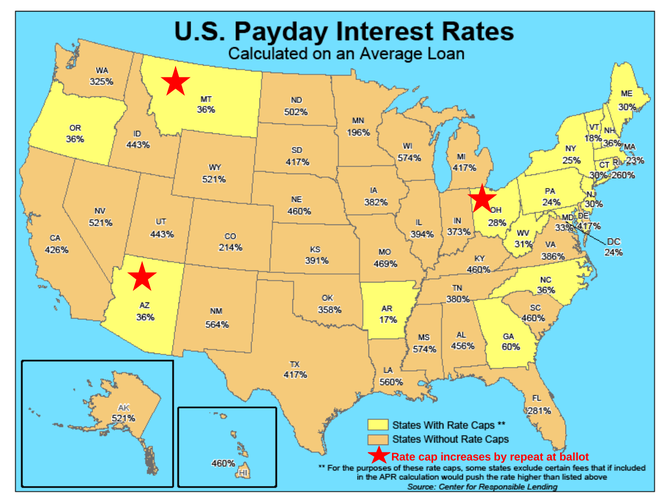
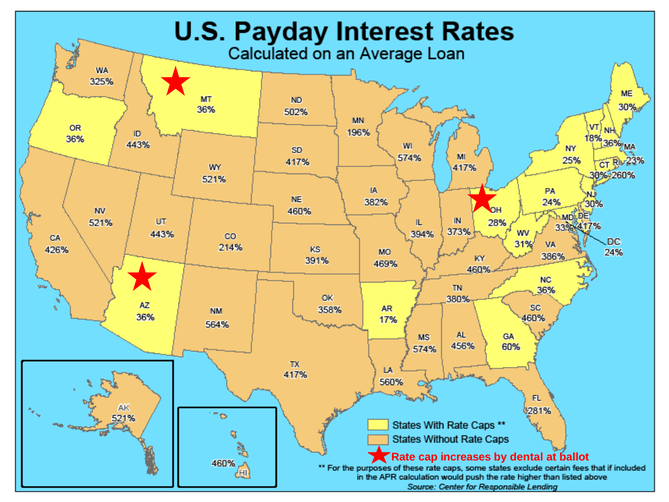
repeat: repeat -> dental
